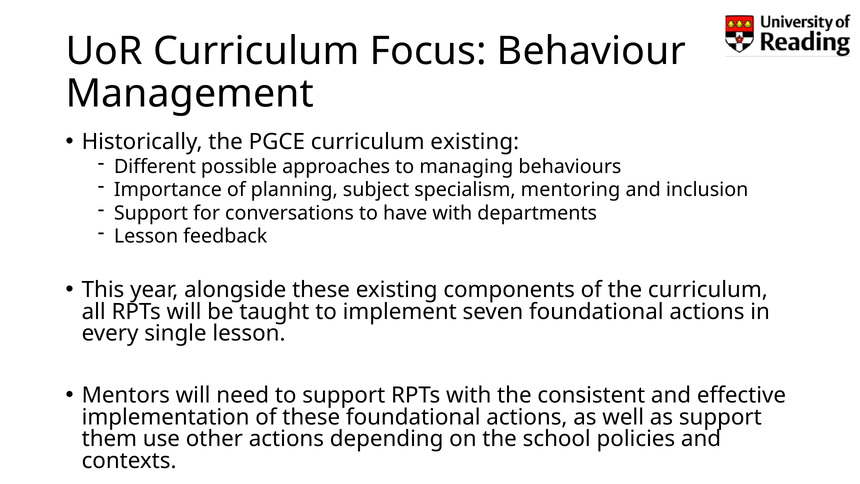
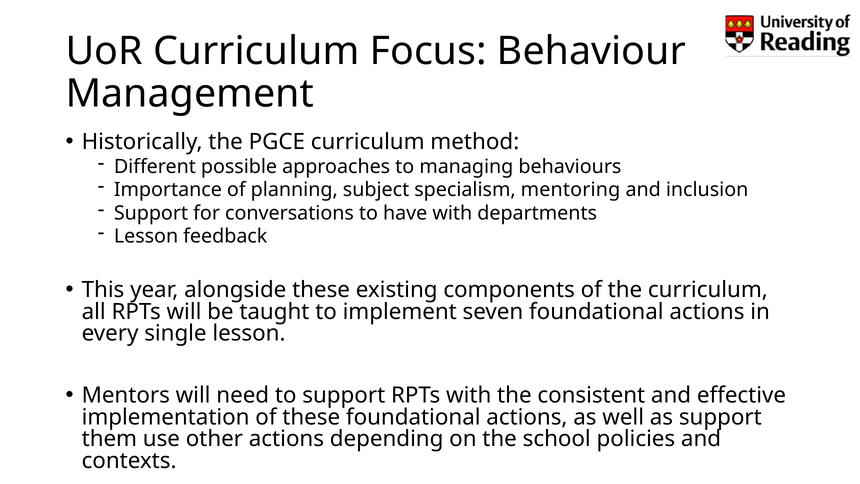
curriculum existing: existing -> method
